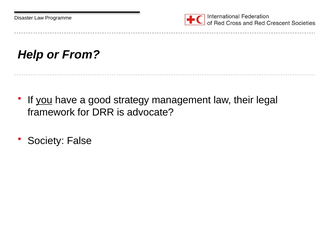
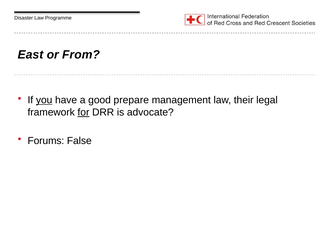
Help: Help -> East
strategy: strategy -> prepare
for underline: none -> present
Society: Society -> Forums
